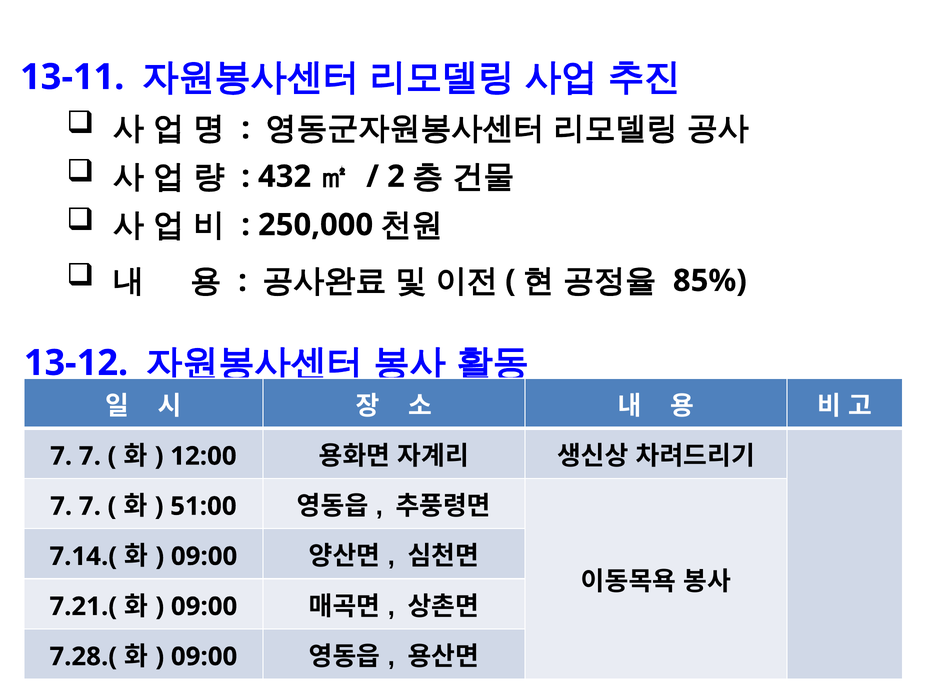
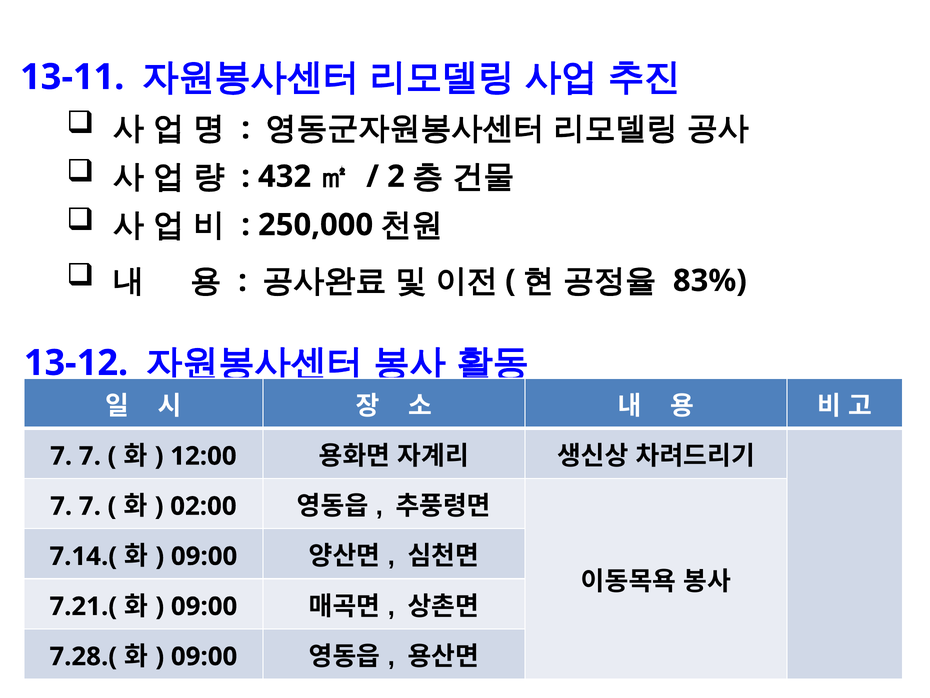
85%: 85% -> 83%
51:00: 51:00 -> 02:00
